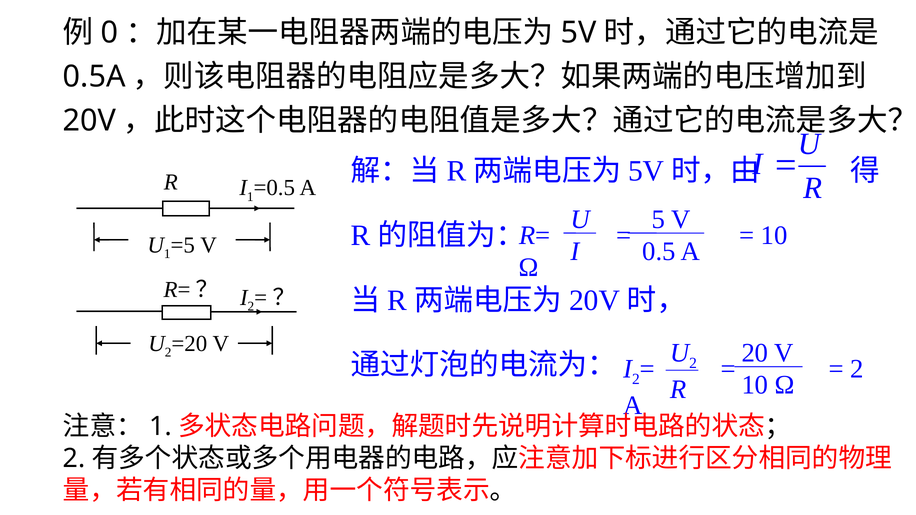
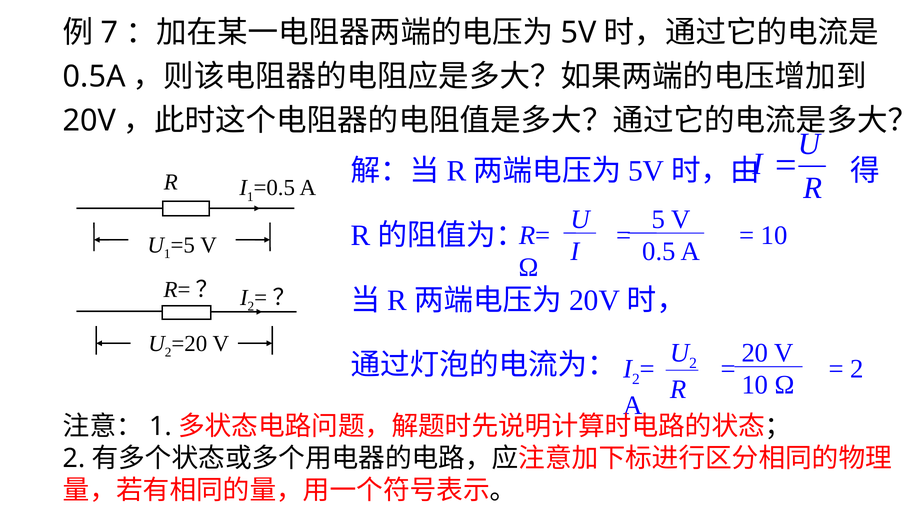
0: 0 -> 7
